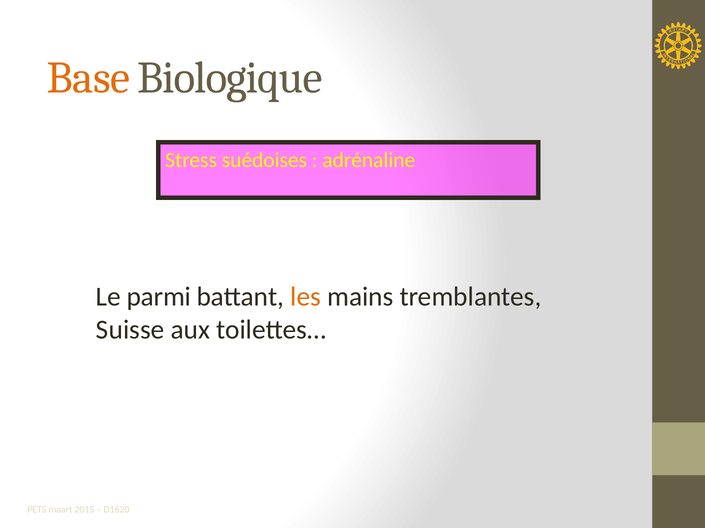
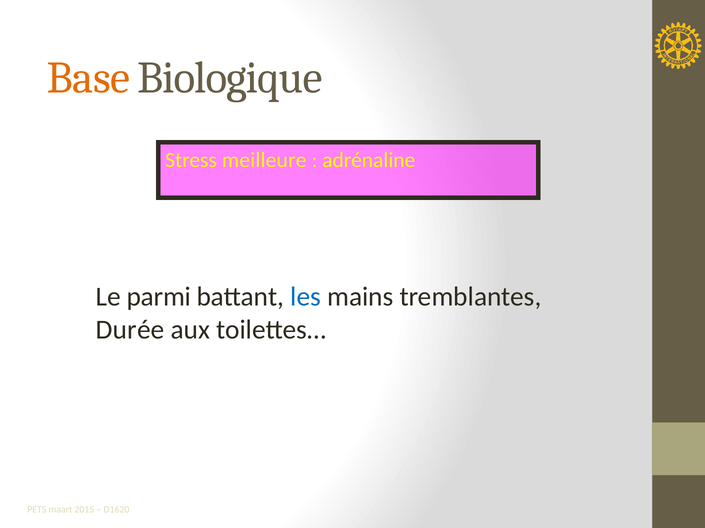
suédoises: suédoises -> meilleure
les colour: orange -> blue
Suisse: Suisse -> Durée
